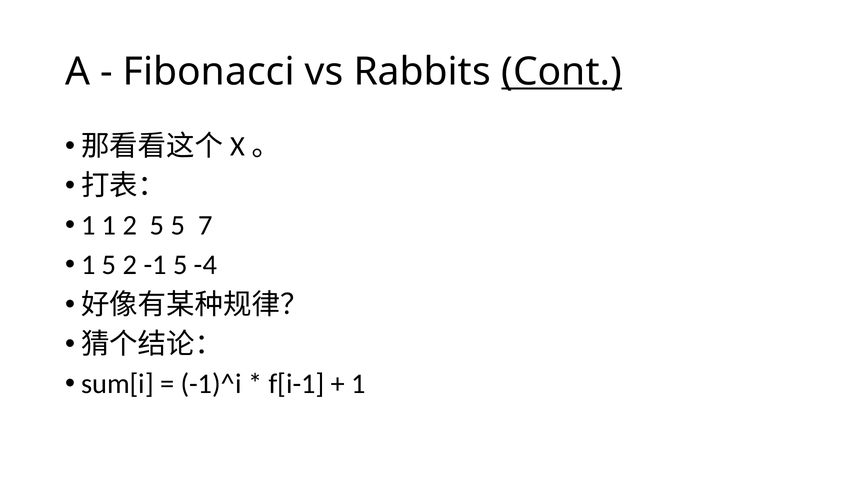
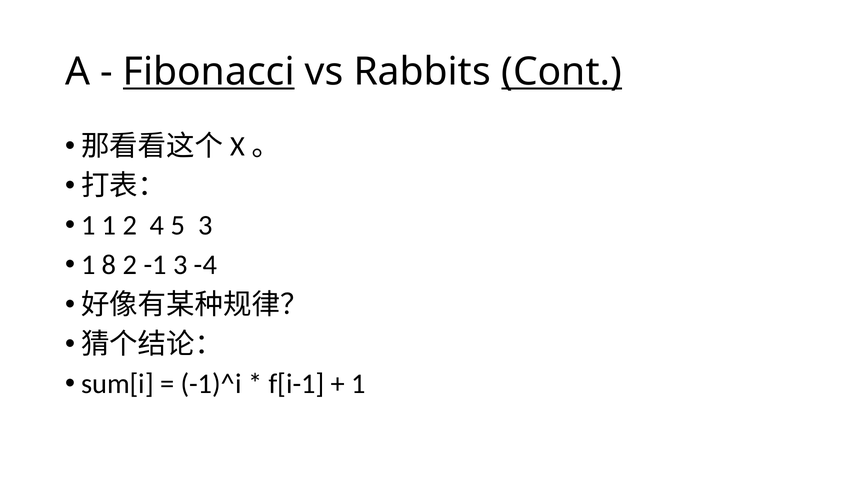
Fibonacci underline: none -> present
2 5: 5 -> 4
5 7: 7 -> 3
1 5: 5 -> 8
-1 5: 5 -> 3
